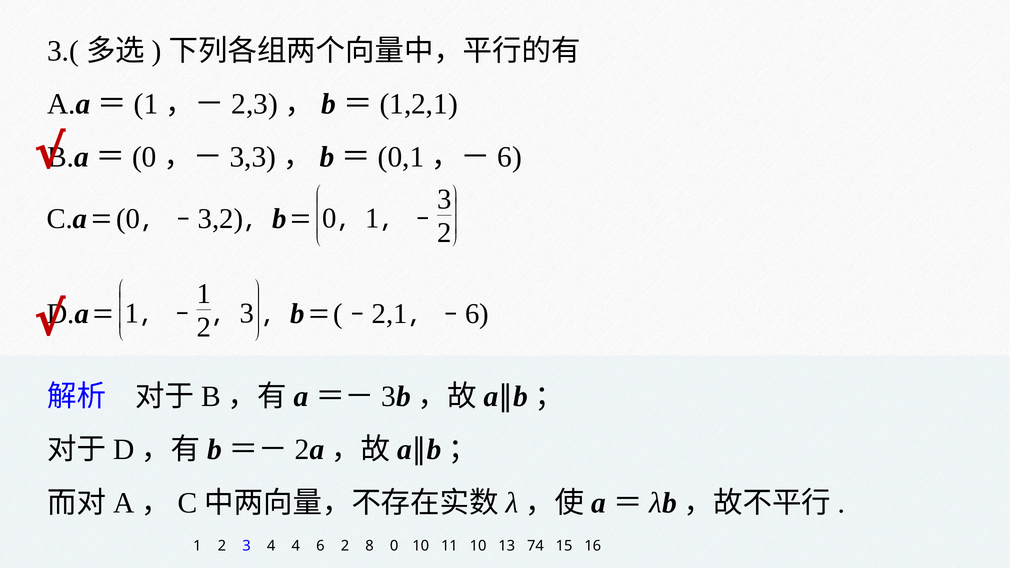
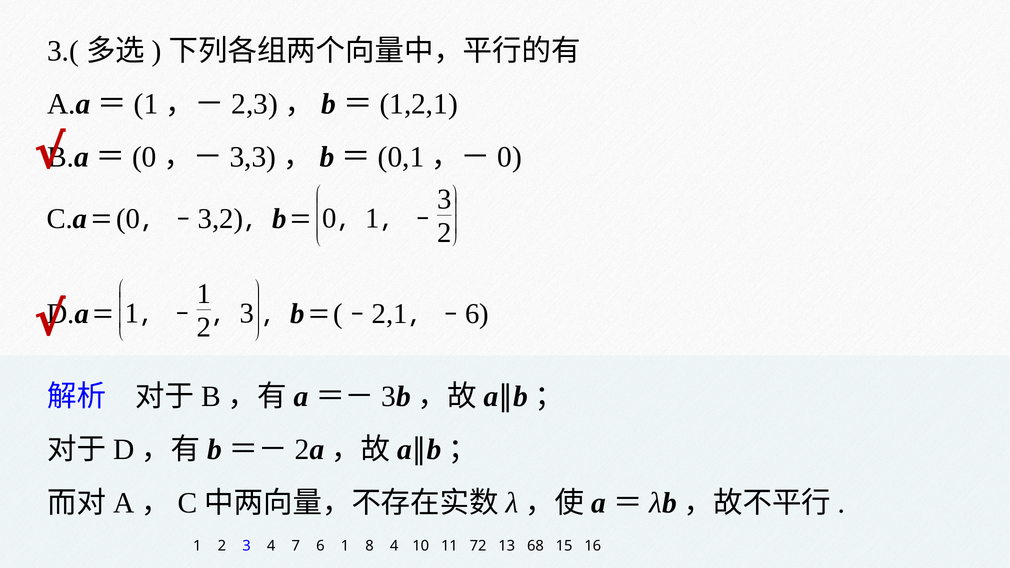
6 at (510, 157): 6 -> 0
4 4: 4 -> 7
6 2: 2 -> 1
8 0: 0 -> 4
11 10: 10 -> 72
74: 74 -> 68
